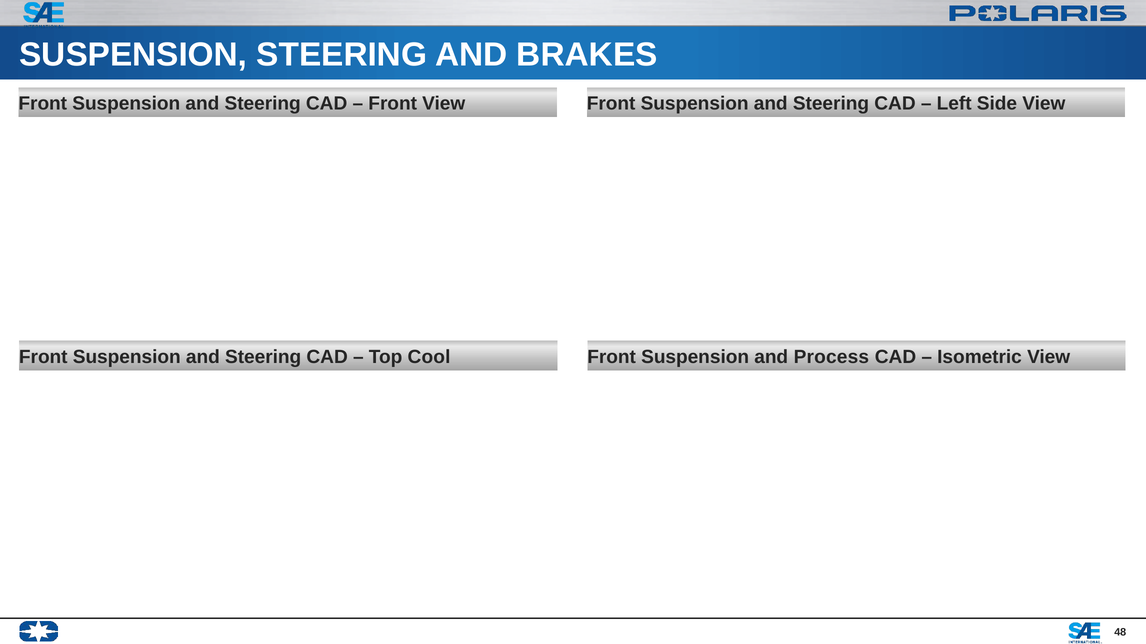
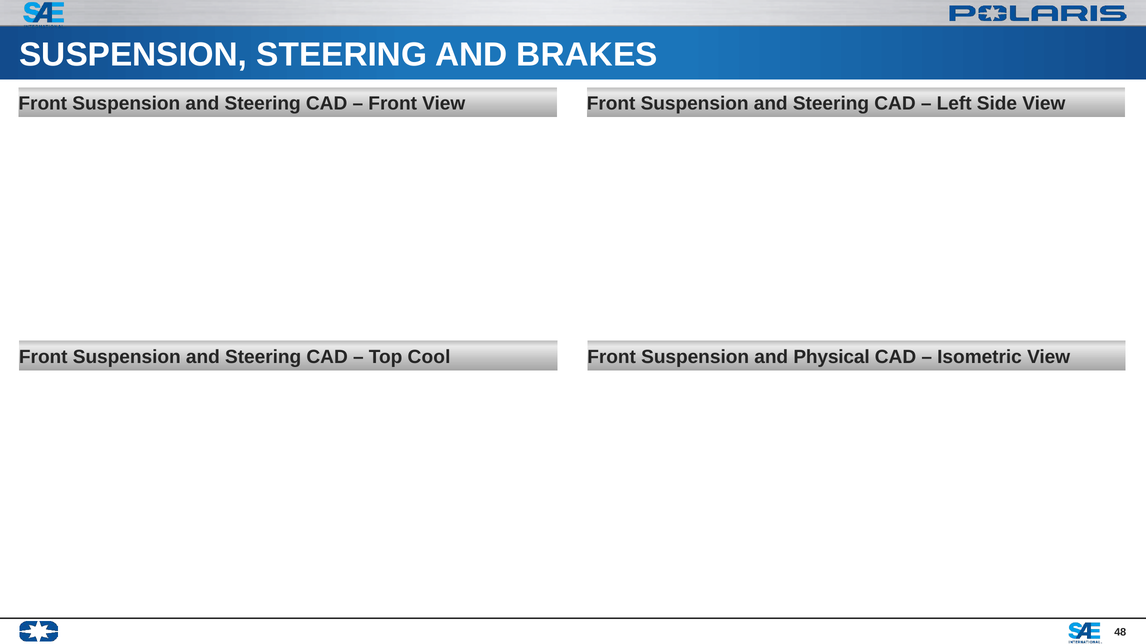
Process: Process -> Physical
